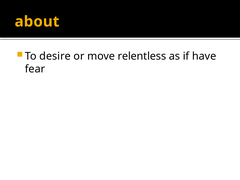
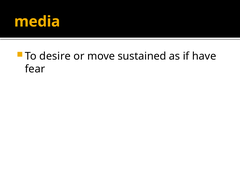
about: about -> media
relentless: relentless -> sustained
